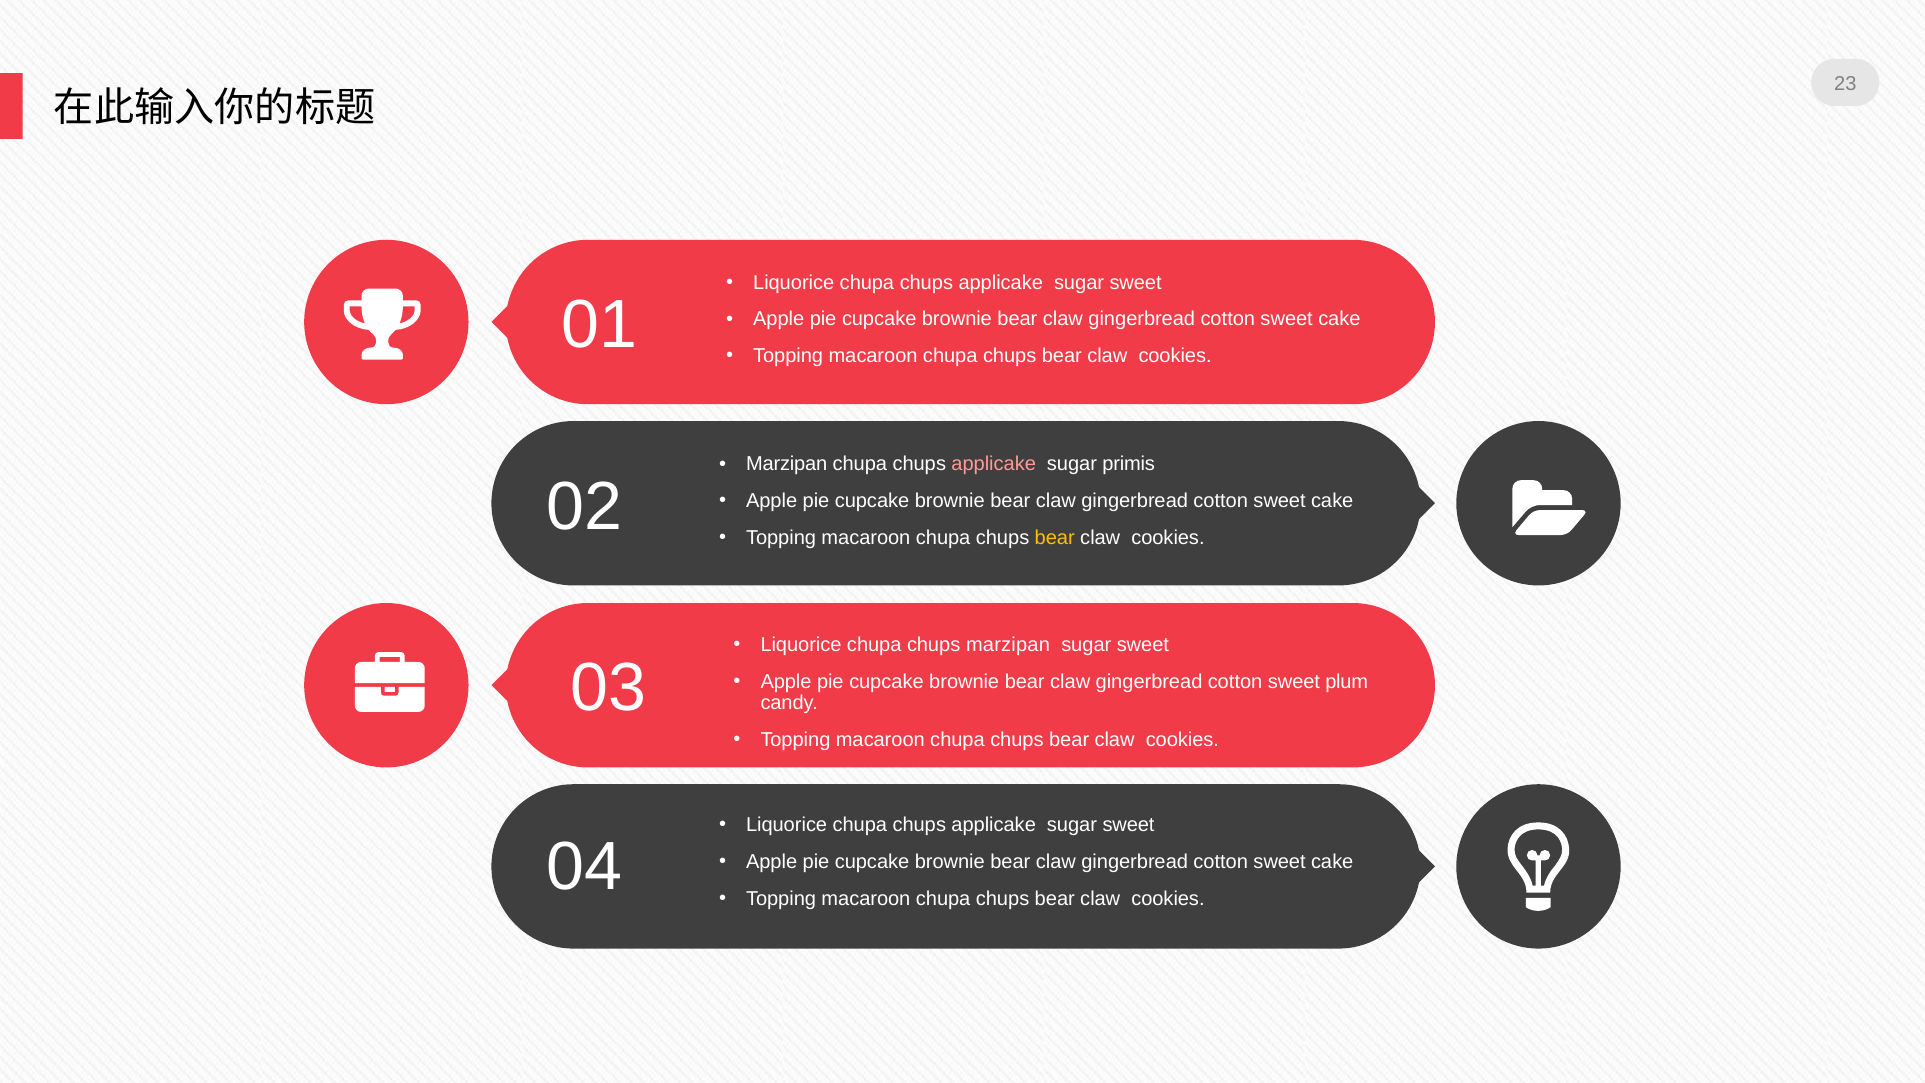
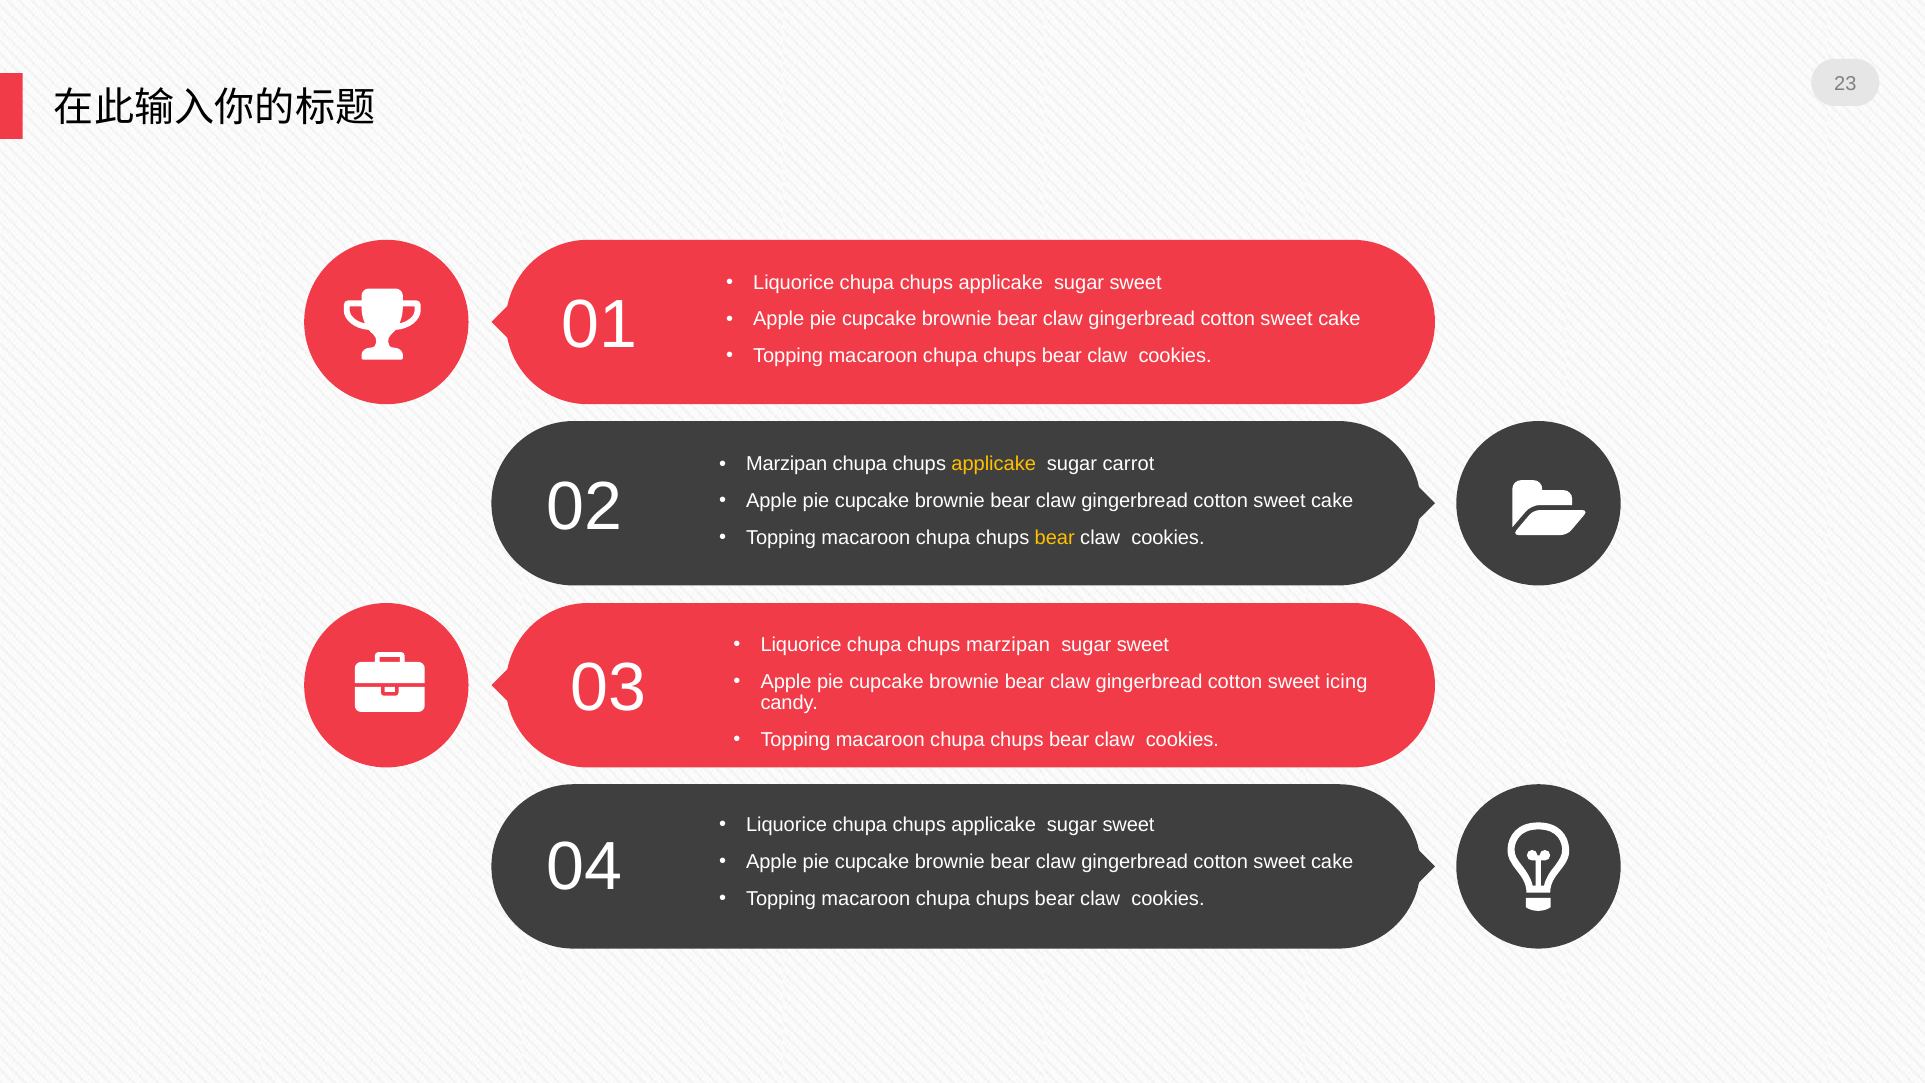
applicake at (994, 464) colour: pink -> yellow
primis: primis -> carrot
plum: plum -> icing
